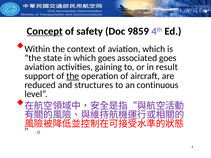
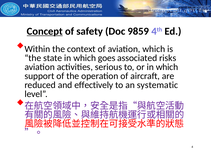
associated goes: goes -> risks
gaining: gaining -> serious
or in result: result -> which
the at (73, 76) underline: present -> none
structures: structures -> effectively
continuous: continuous -> systematic
